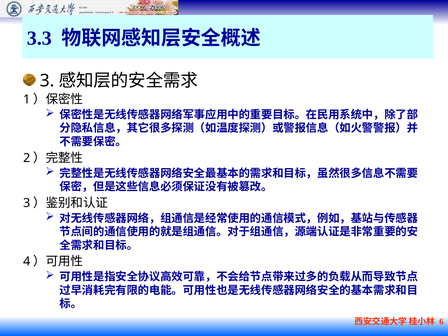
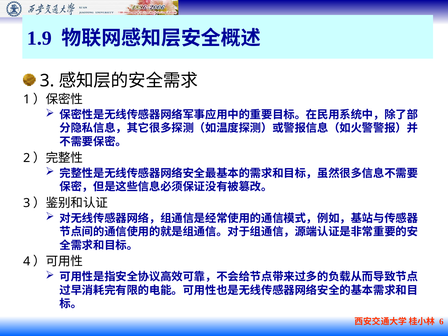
3.3: 3.3 -> 1.9
